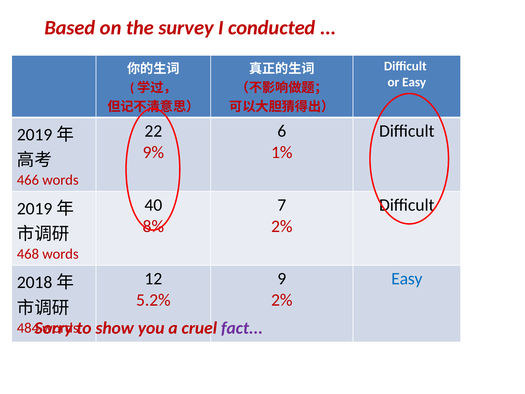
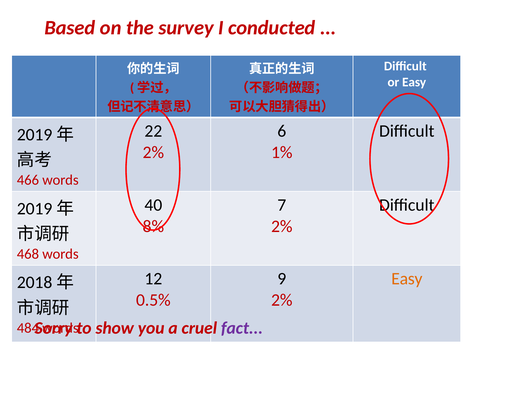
9% at (153, 152): 9% -> 2%
Easy at (407, 279) colour: blue -> orange
5.2%: 5.2% -> 0.5%
